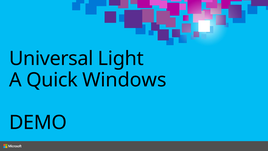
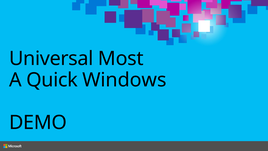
Light: Light -> Most
